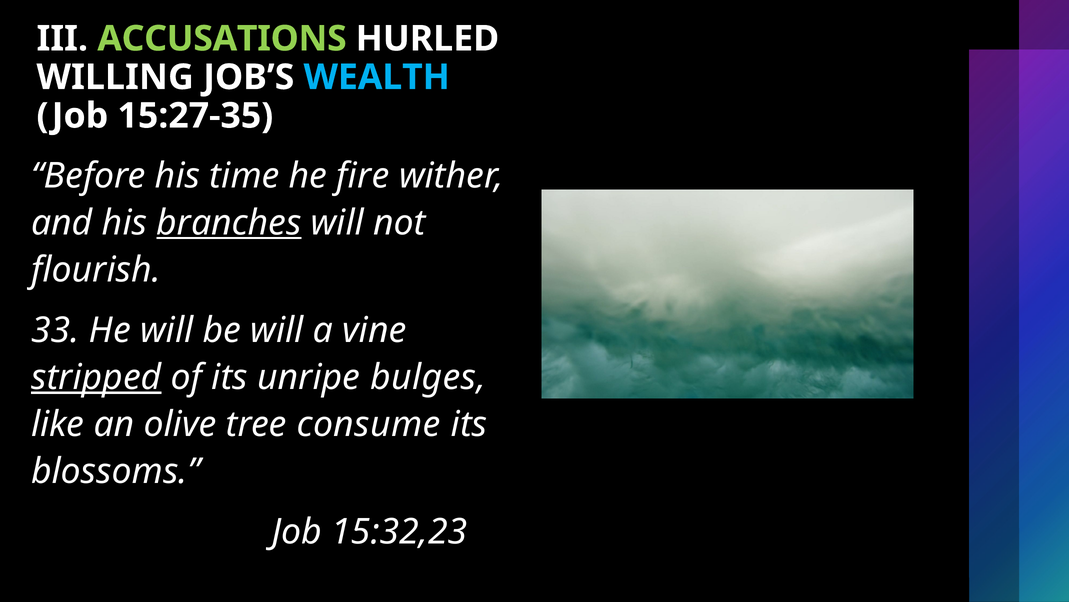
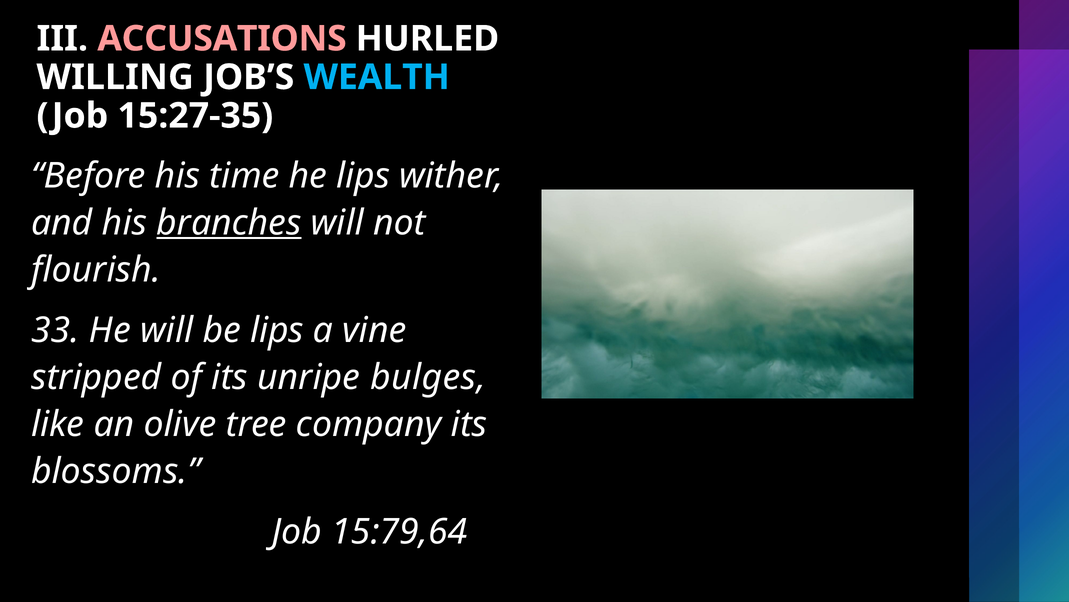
ACCUSATIONS colour: light green -> pink
he fire: fire -> lips
be will: will -> lips
stripped underline: present -> none
consume: consume -> company
15:32,23: 15:32,23 -> 15:79,64
